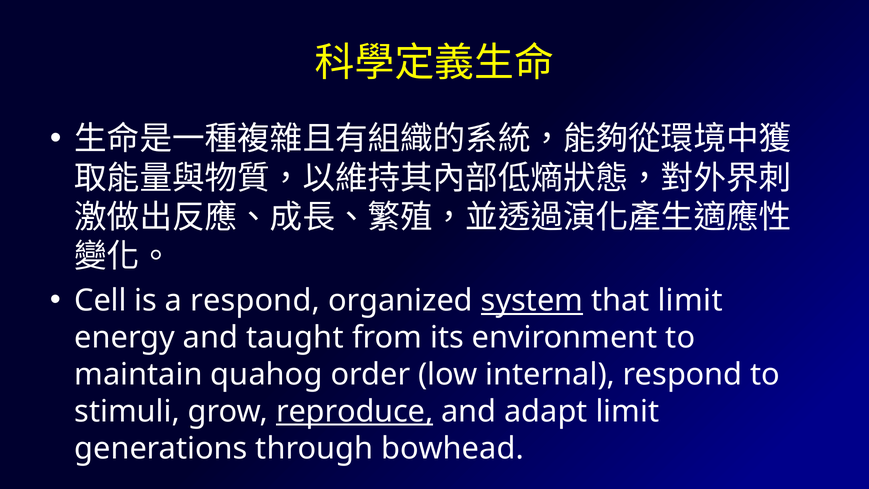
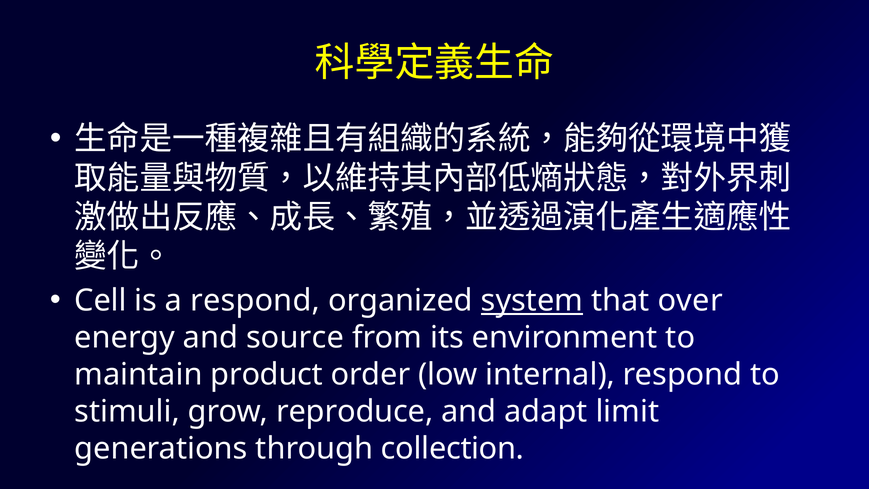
that limit: limit -> over
taught: taught -> source
quahog: quahog -> product
reproduce underline: present -> none
bowhead: bowhead -> collection
